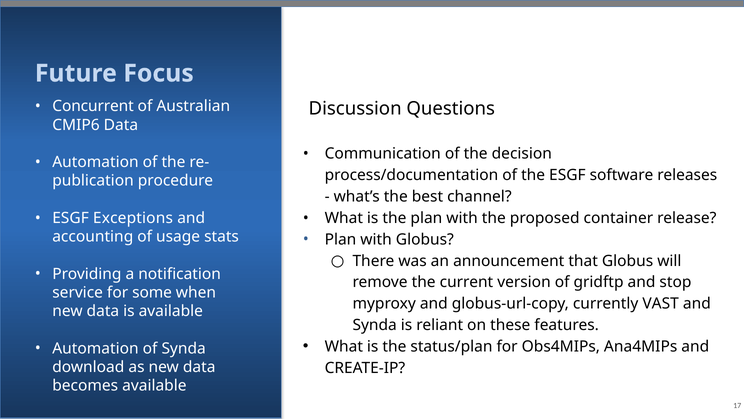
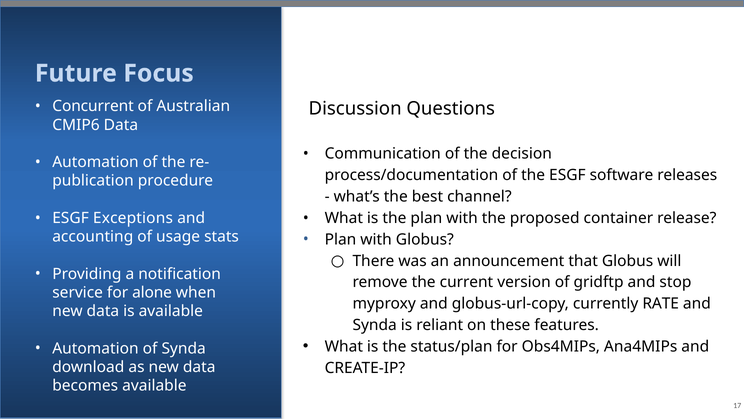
some: some -> alone
VAST: VAST -> RATE
